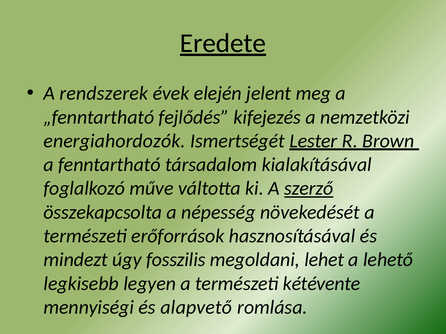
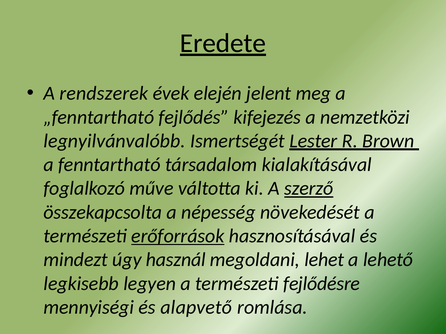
energiahordozók: energiahordozók -> legnyilvánvalóbb
erőforrások underline: none -> present
fosszilis: fosszilis -> használ
kétévente: kétévente -> fejlődésre
